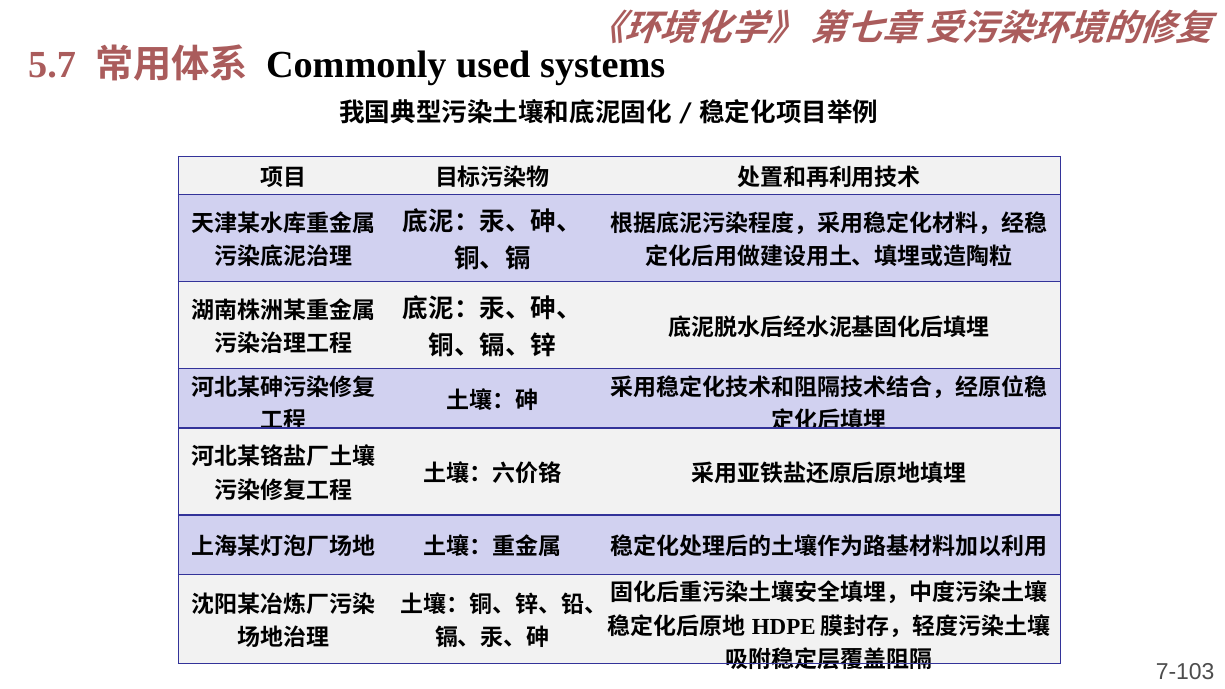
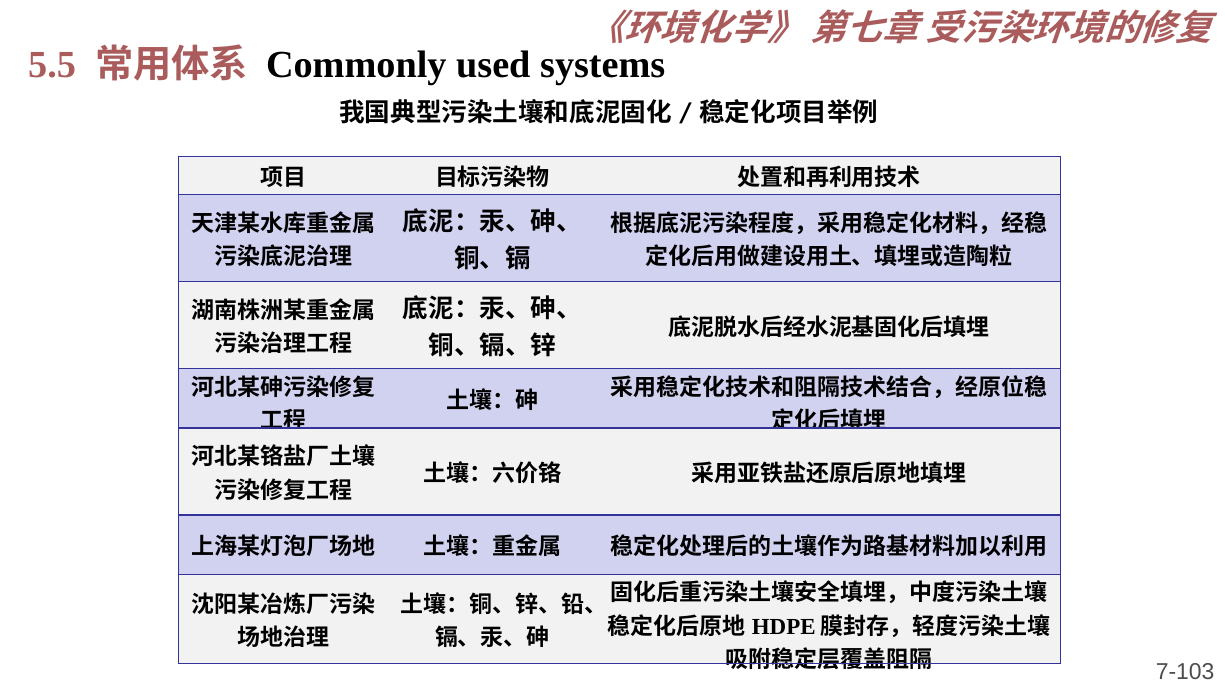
5.7: 5.7 -> 5.5
